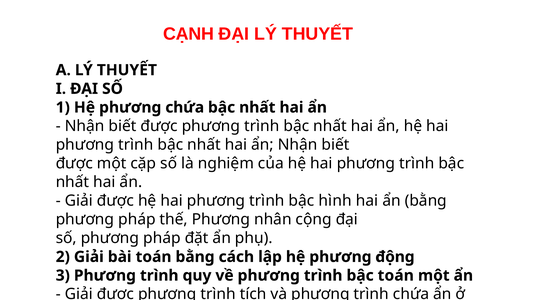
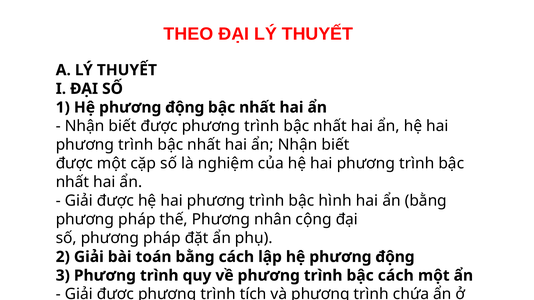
CẠNH: CẠNH -> THEO
1 Hệ phương chứa: chứa -> động
bậc toán: toán -> cách
